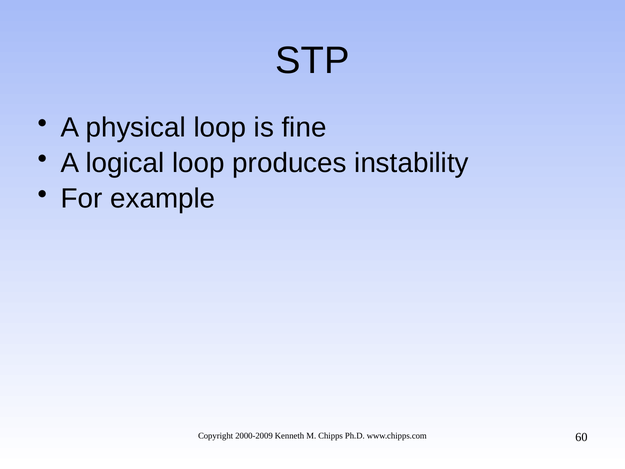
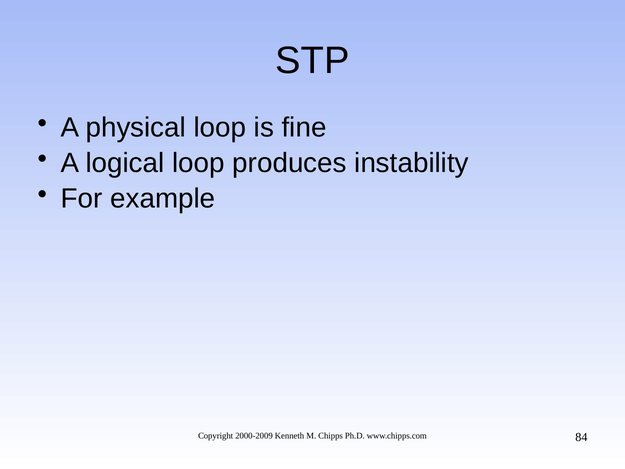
60: 60 -> 84
